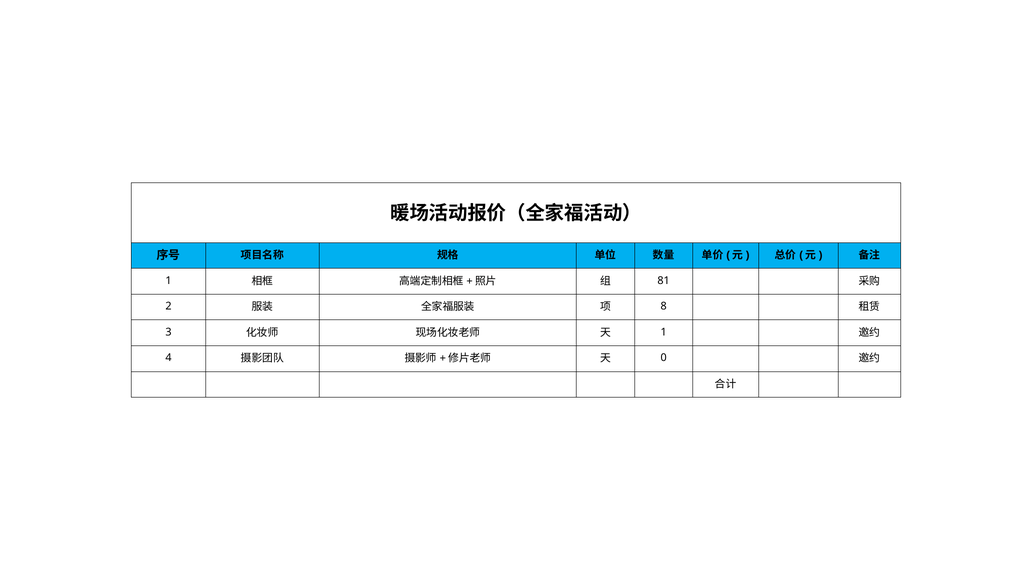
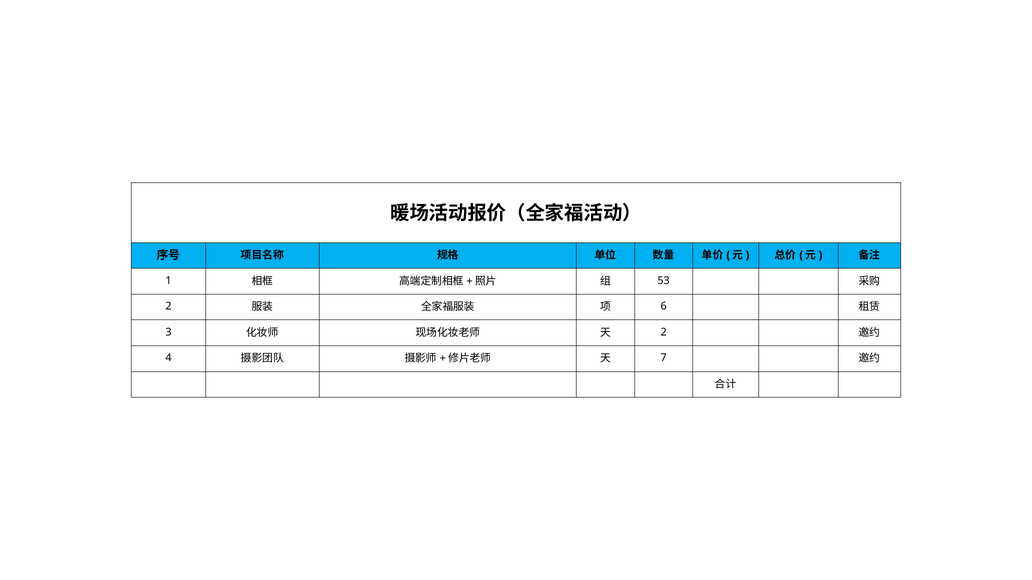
81: 81 -> 53
8: 8 -> 6
1 at (664, 332): 1 -> 2
0: 0 -> 7
